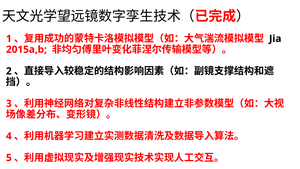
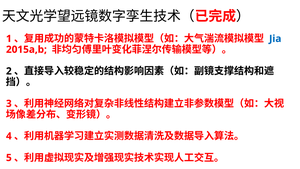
Jia colour: black -> blue
